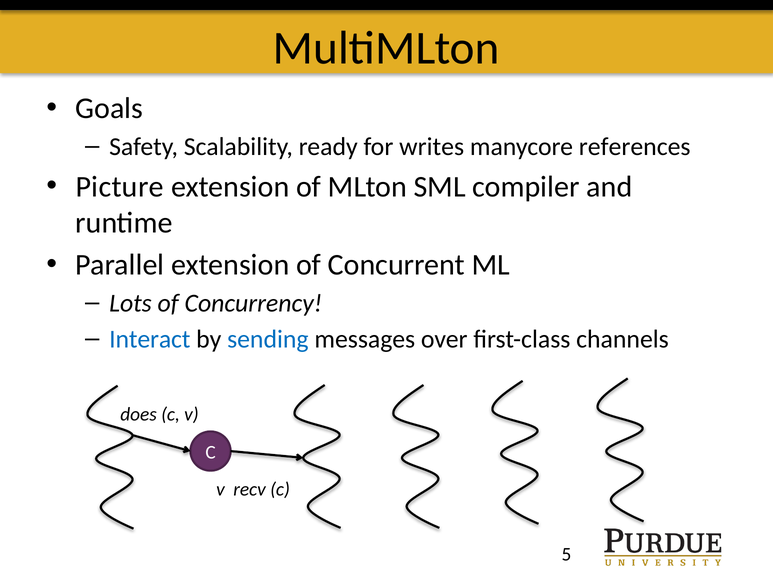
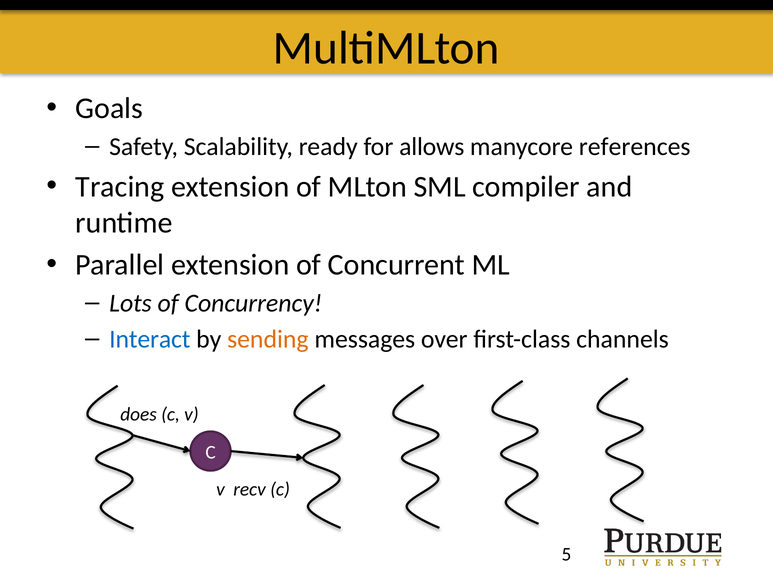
writes: writes -> allows
Picture: Picture -> Tracing
sending colour: blue -> orange
